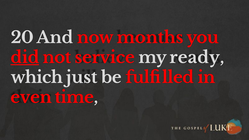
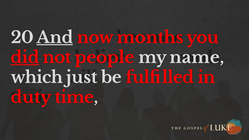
And underline: none -> present
service: service -> people
ready: ready -> name
even: even -> duty
